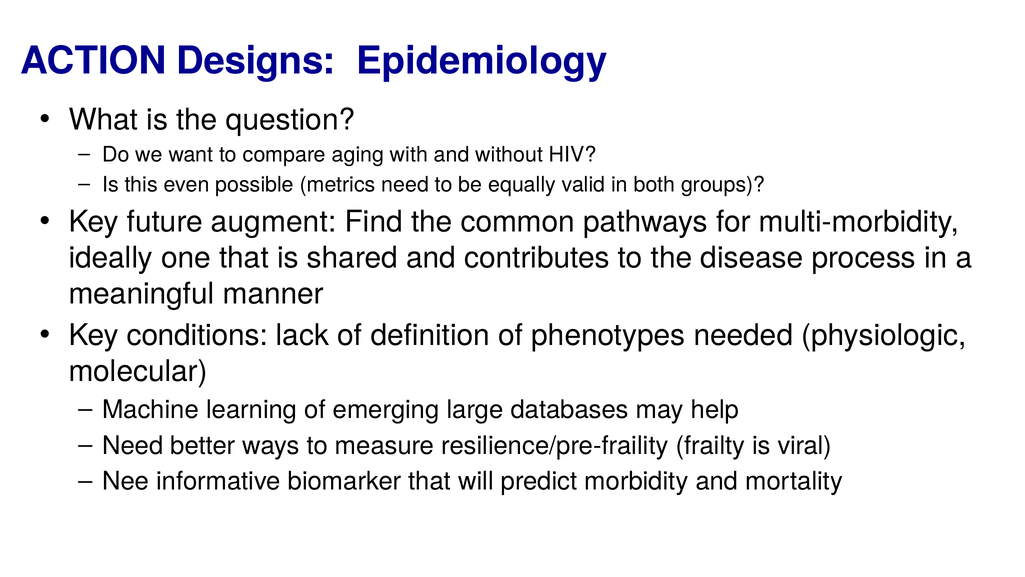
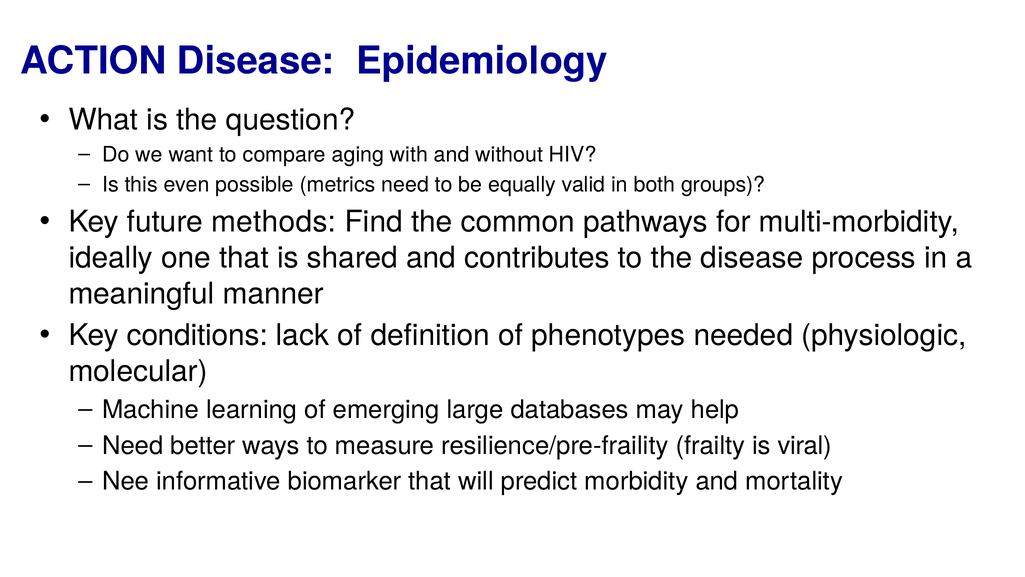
ACTION Designs: Designs -> Disease
augment: augment -> methods
